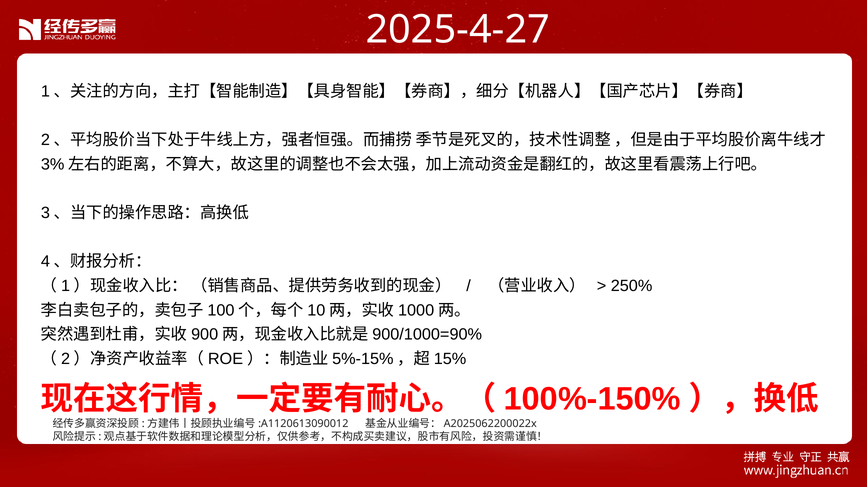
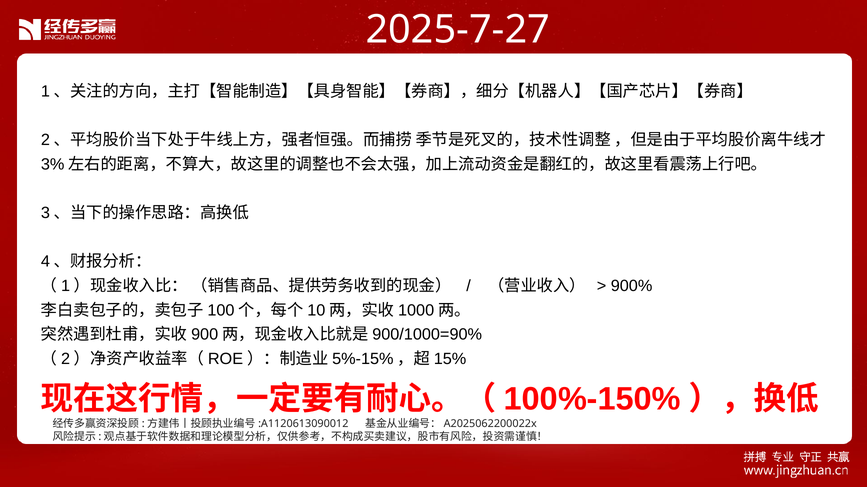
2025-4-27: 2025-4-27 -> 2025-7-27
250%: 250% -> 900%
